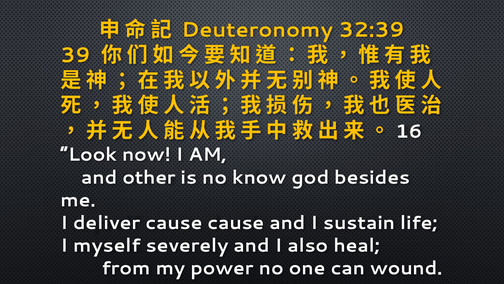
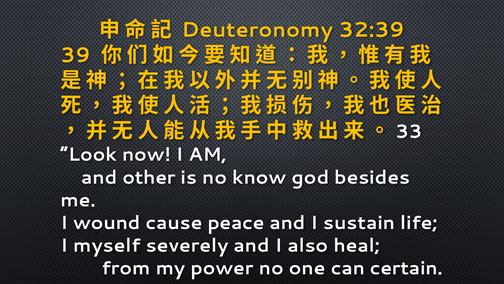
16: 16 -> 33
deliver: deliver -> wound
cause cause: cause -> peace
wound: wound -> certain
